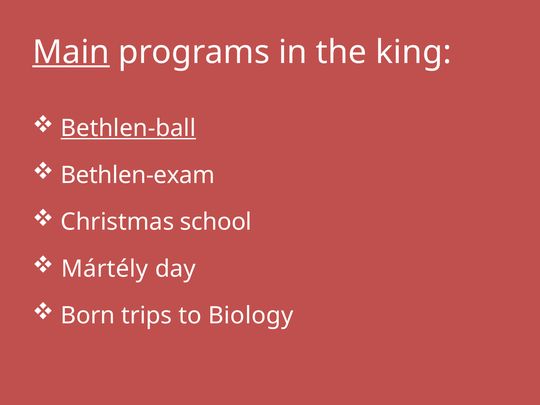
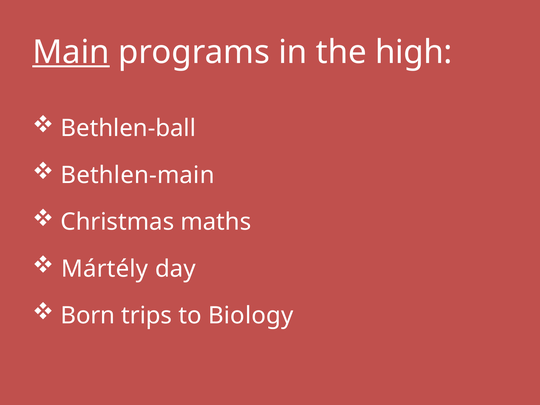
king: king -> high
Bethlen-ball underline: present -> none
Bethlen-exam: Bethlen-exam -> Bethlen-main
school: school -> maths
